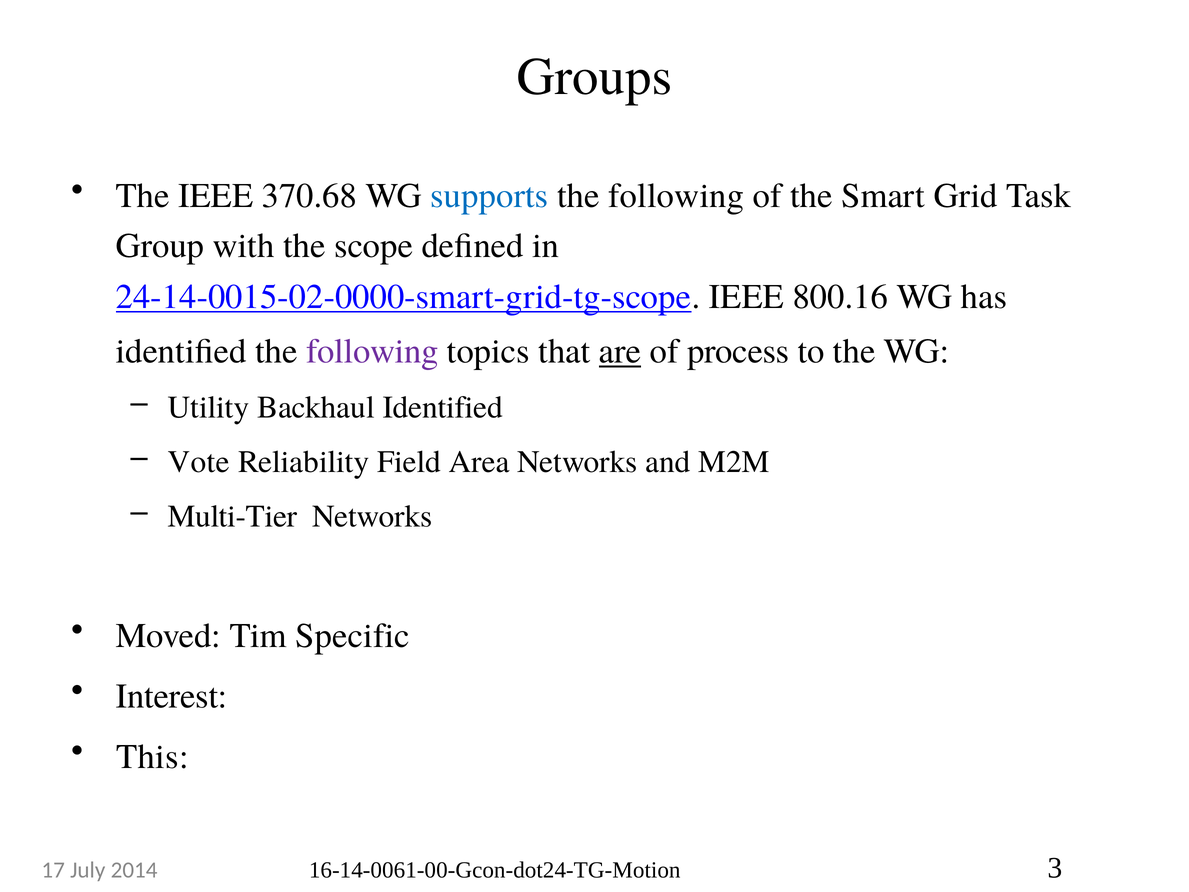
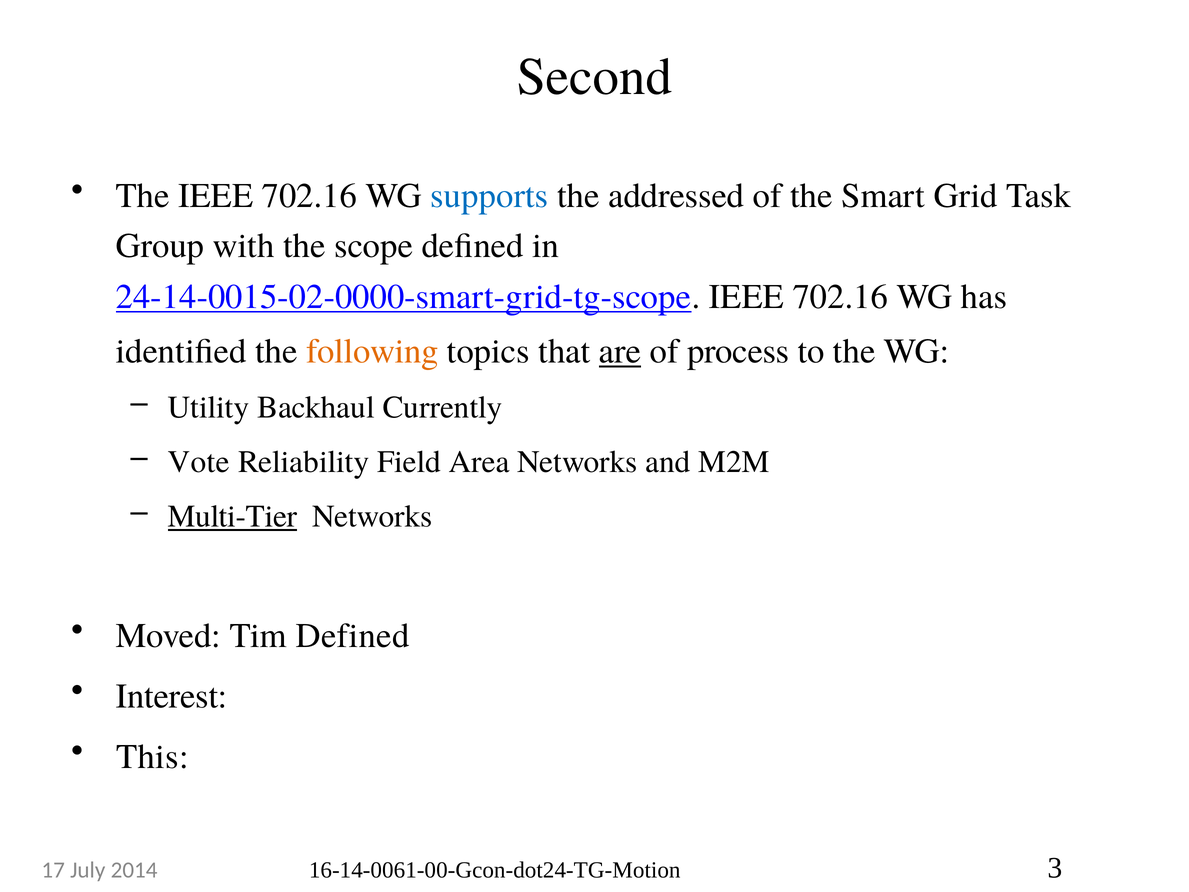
Groups: Groups -> Second
The IEEE 370.68: 370.68 -> 702.16
following at (676, 196): following -> addressed
24-14-0015-02-0000-smart-grid-tg-scope IEEE 800.16: 800.16 -> 702.16
following at (372, 351) colour: purple -> orange
Backhaul Identified: Identified -> Currently
Multi-Tier underline: none -> present
Tim Specific: Specific -> Defined
